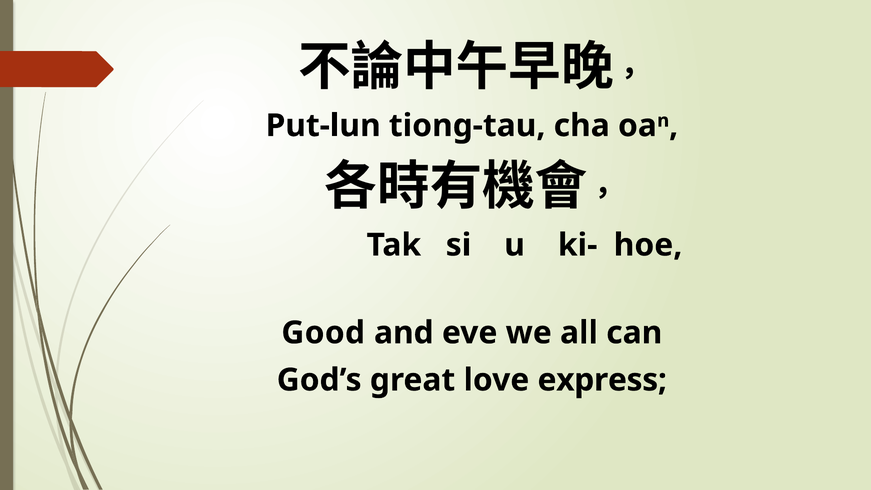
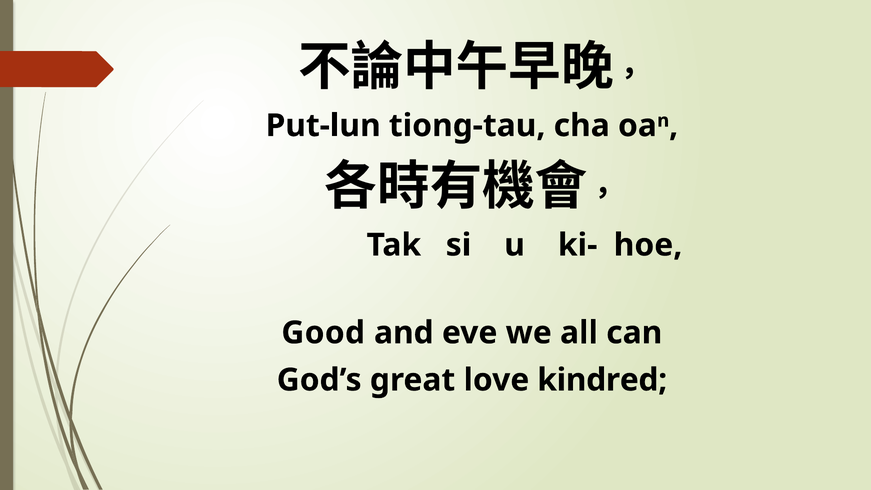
express: express -> kindred
